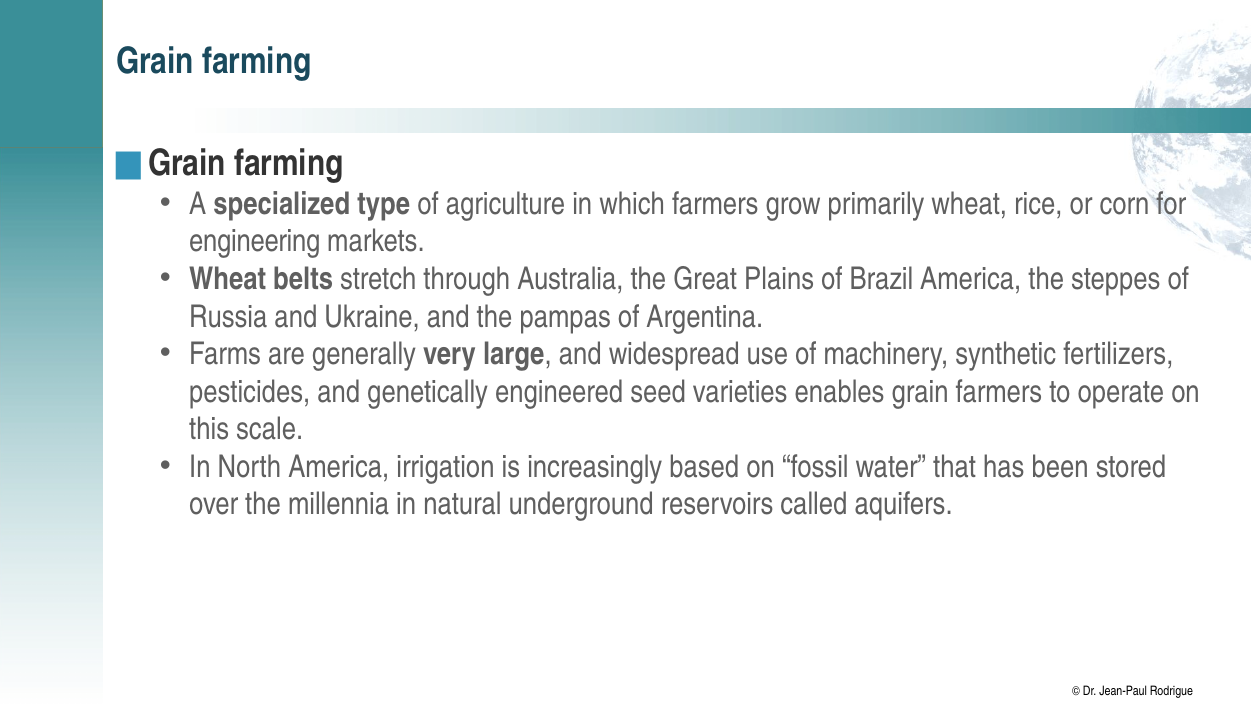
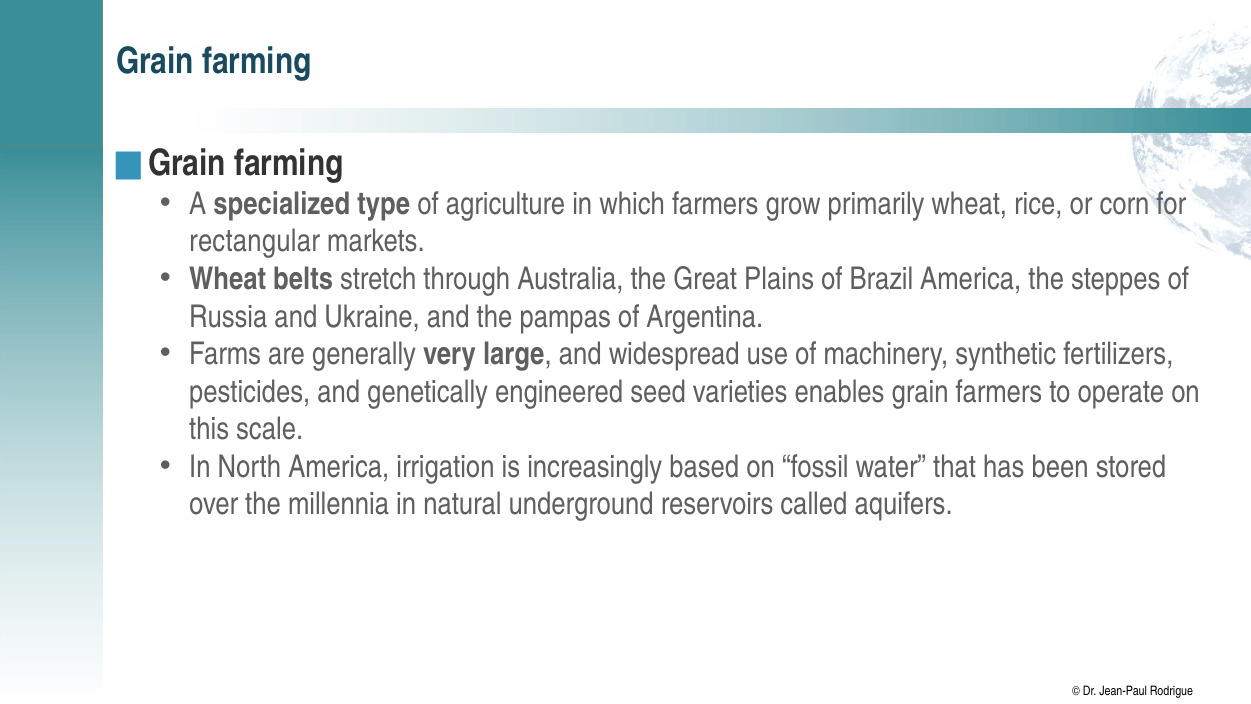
engineering: engineering -> rectangular
